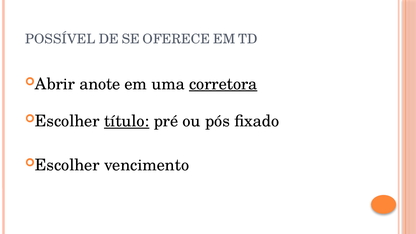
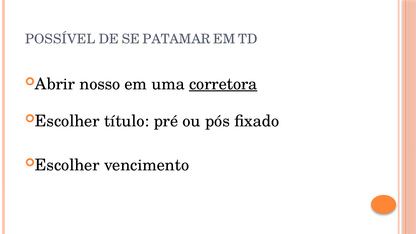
OFERECE: OFERECE -> PATAMAR
anote: anote -> nosso
título underline: present -> none
